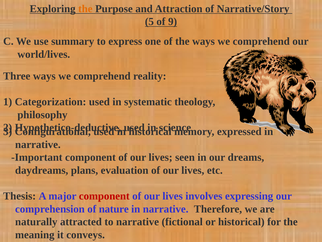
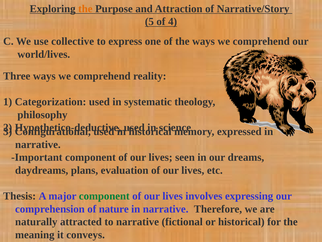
9: 9 -> 4
summary: summary -> collective
component at (104, 196) colour: red -> green
